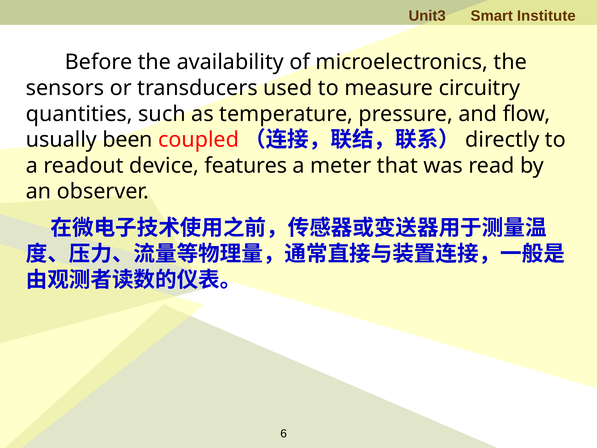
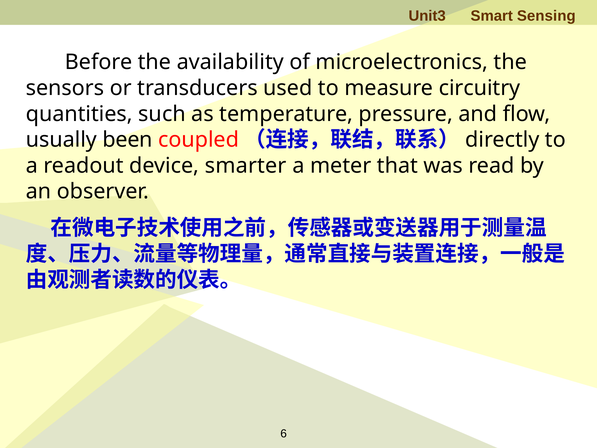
Institute: Institute -> Sensing
features: features -> smarter
